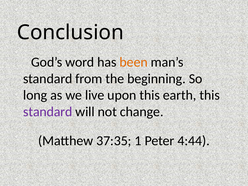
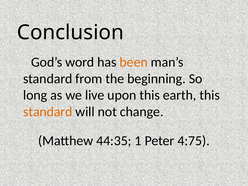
standard at (48, 112) colour: purple -> orange
37:35: 37:35 -> 44:35
4:44: 4:44 -> 4:75
